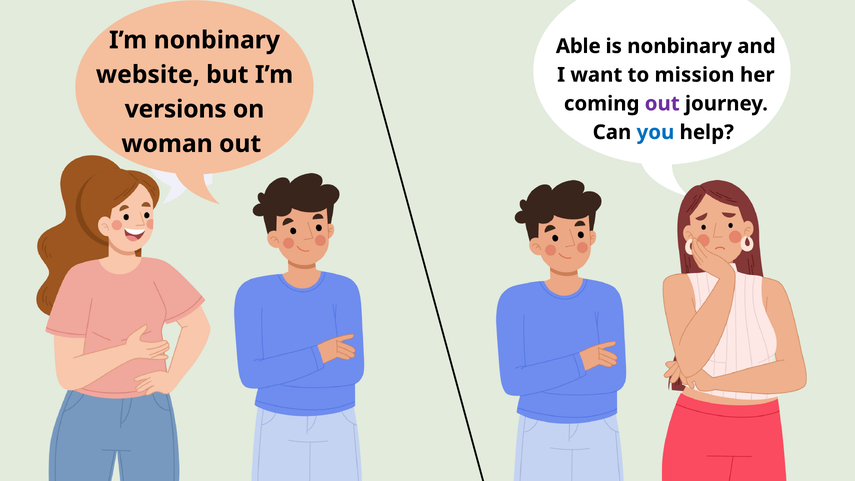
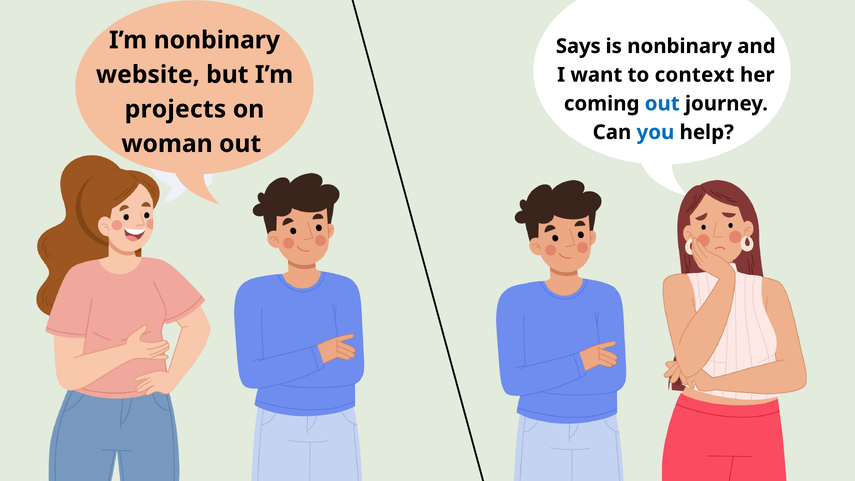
Able: Able -> Says
mission: mission -> context
out at (662, 104) colour: purple -> blue
versions: versions -> projects
